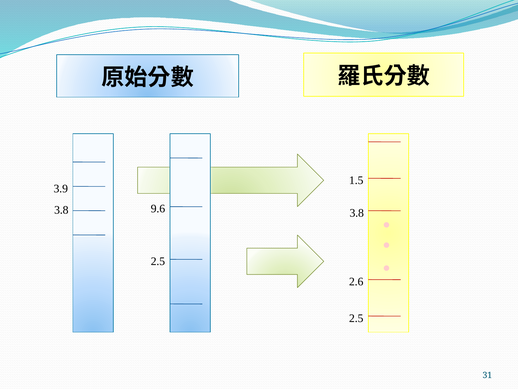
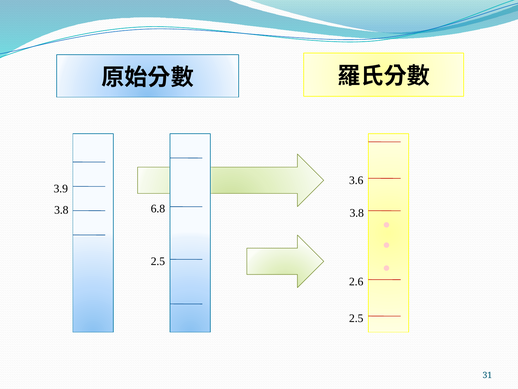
1.5: 1.5 -> 3.6
9.6: 9.6 -> 6.8
